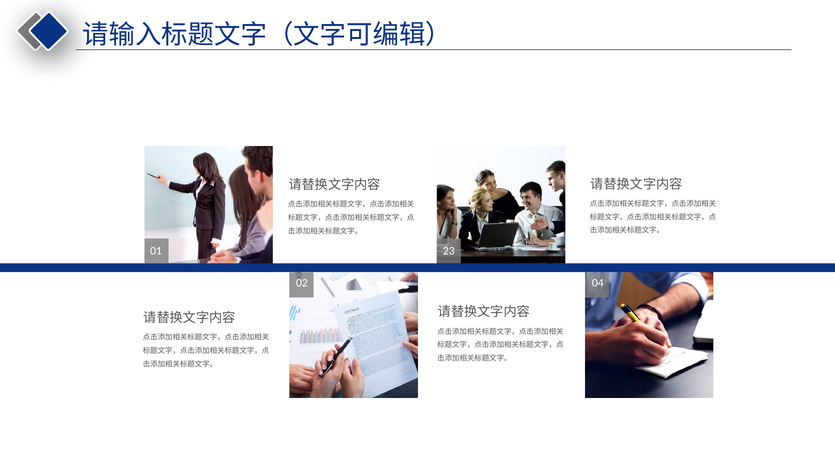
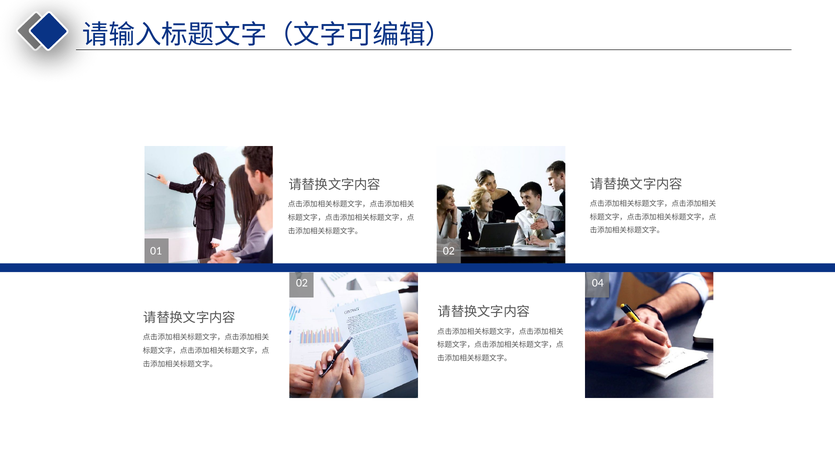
01 23: 23 -> 02
